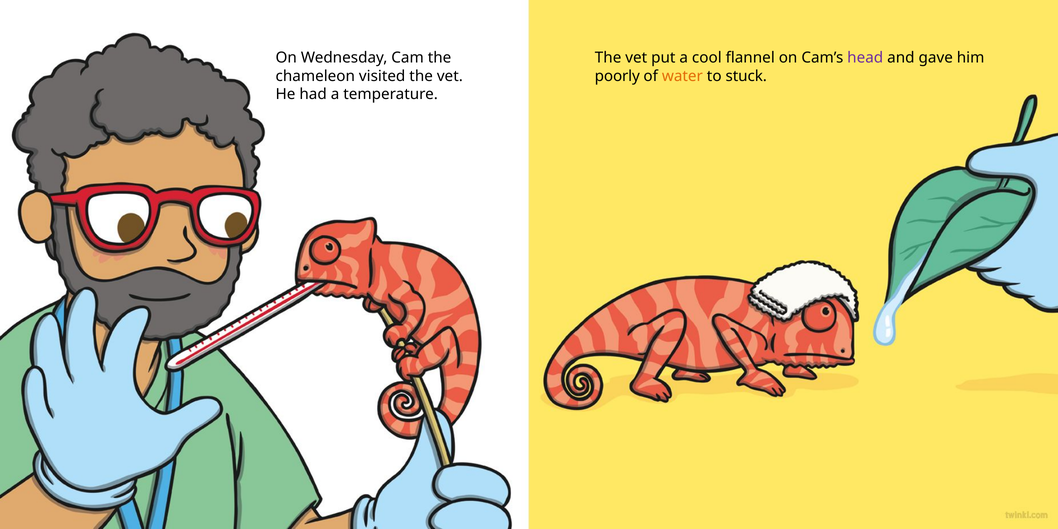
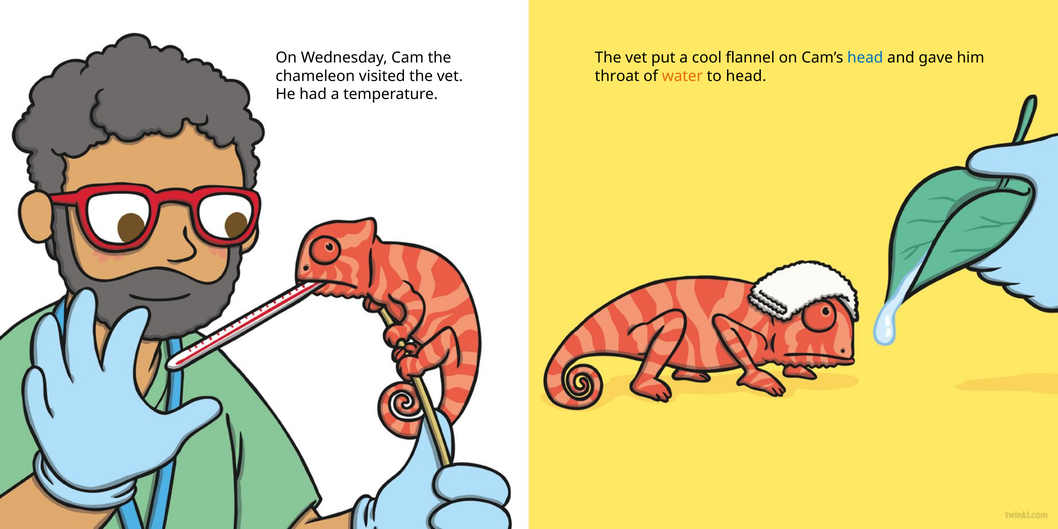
head at (865, 58) colour: purple -> blue
poorly: poorly -> throat
to stuck: stuck -> head
